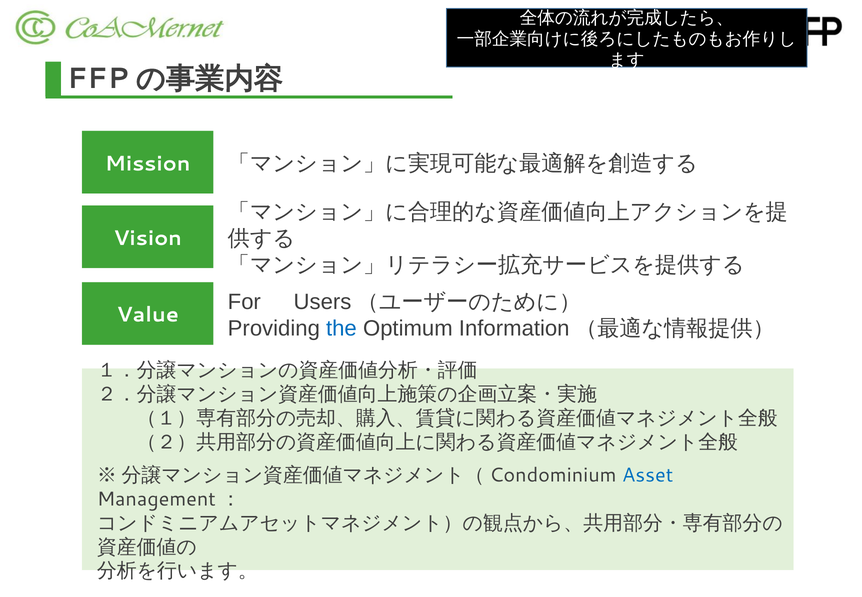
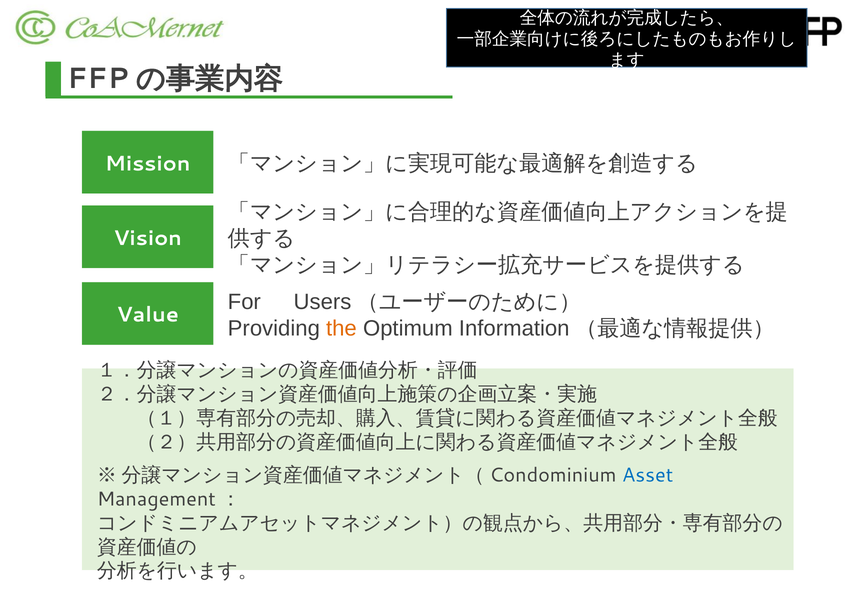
the colour: blue -> orange
